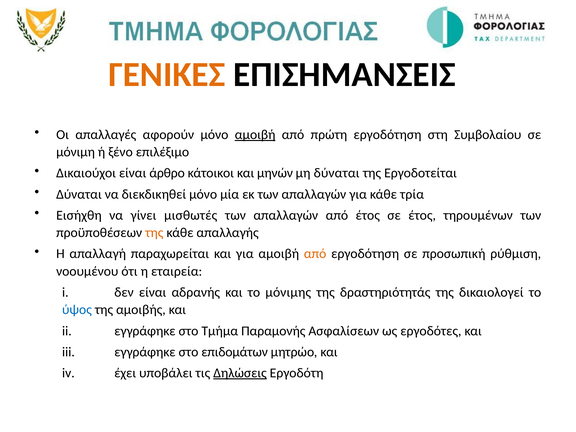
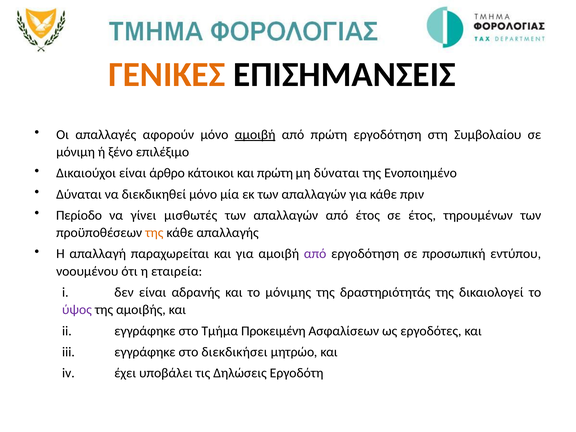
και μηνών: μηνών -> πρώτη
Εργοδoτείται: Εργοδoτείται -> Ενοποιημένο
τρία: τρία -> πριν
Εισήχθη: Εισήχθη -> Περίοδο
από at (315, 254) colour: orange -> purple
ρύθμιση: ρύθμιση -> εντύπου
ύψος colour: blue -> purple
Παραμονής: Παραμονής -> Προκειμένη
επιδομάτων: επιδομάτων -> διεκδικήσει
Δηλώσεις underline: present -> none
